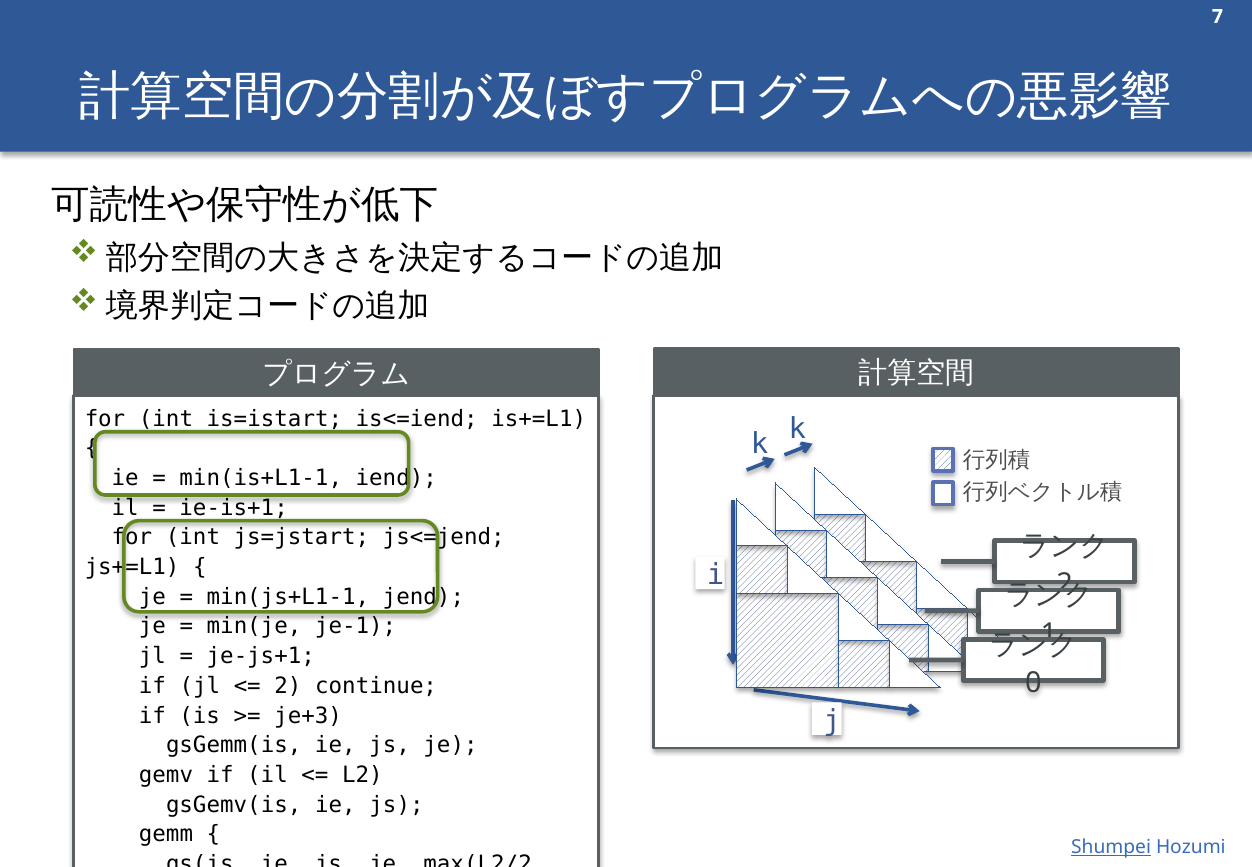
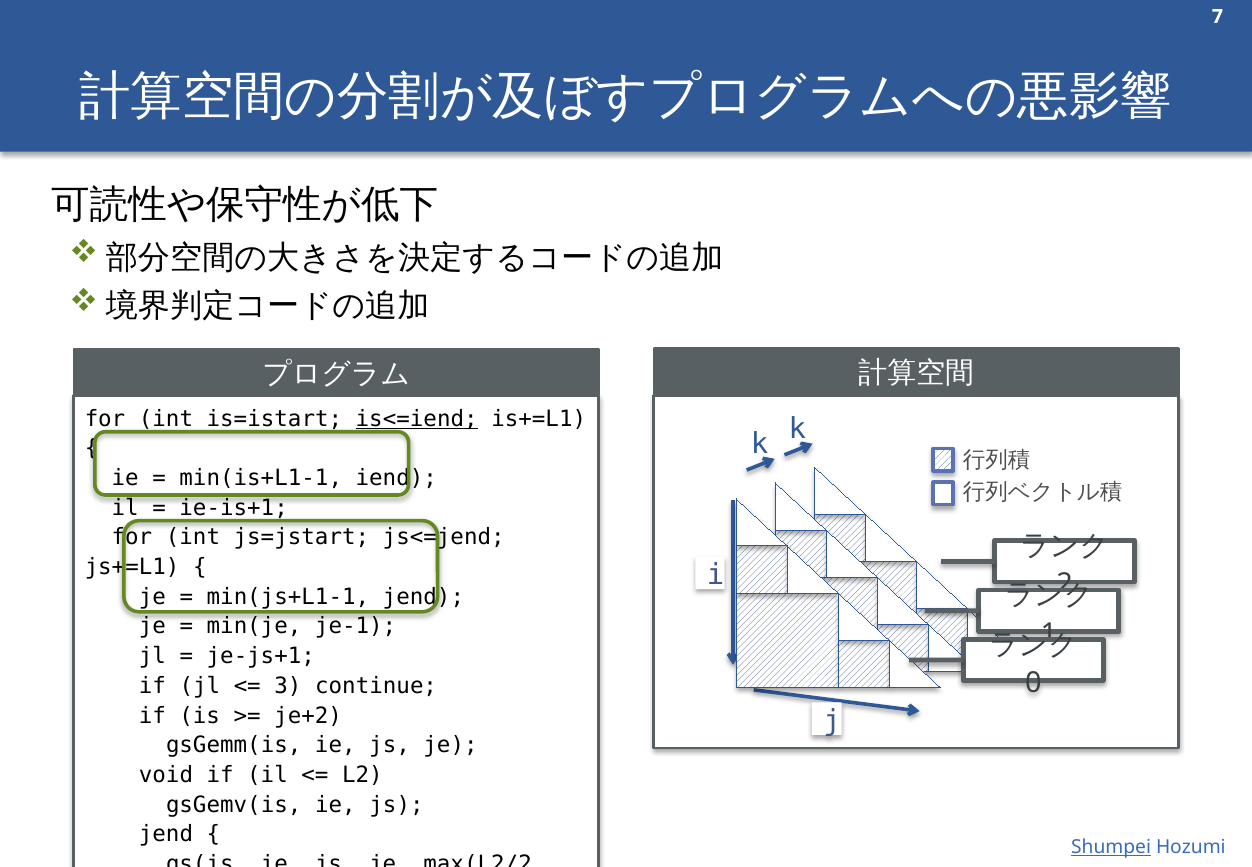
is<=iend underline: none -> present
2 at (288, 686): 2 -> 3
je+3: je+3 -> je+2
gemv: gemv -> void
gemm at (166, 834): gemm -> jend
